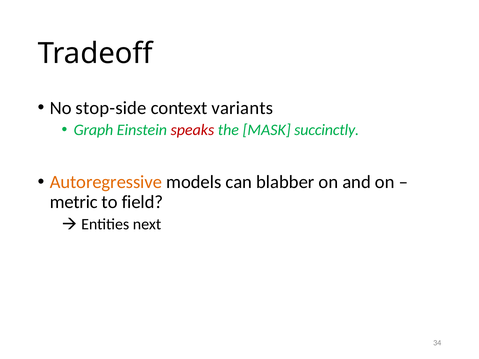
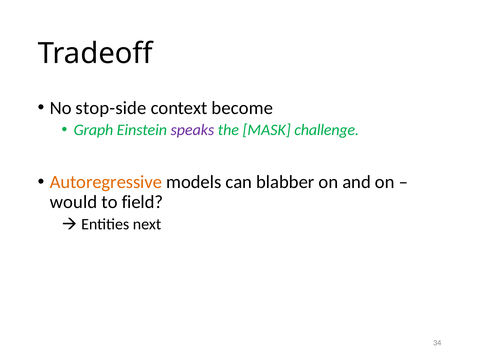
variants: variants -> become
speaks colour: red -> purple
succinctly: succinctly -> challenge
metric: metric -> would
